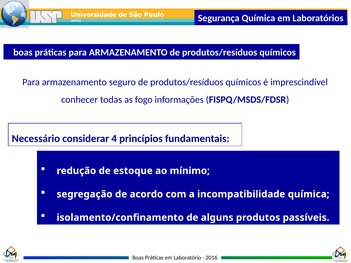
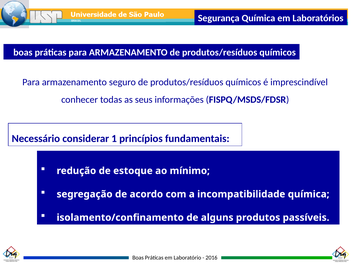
fogo: fogo -> seus
4: 4 -> 1
